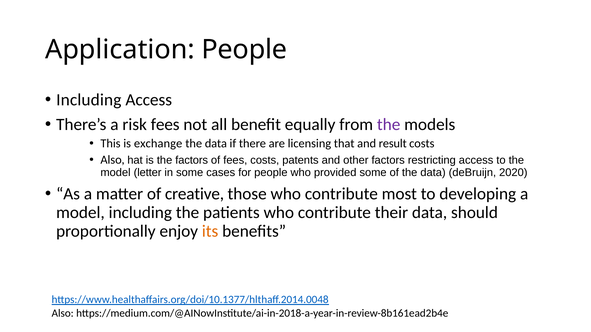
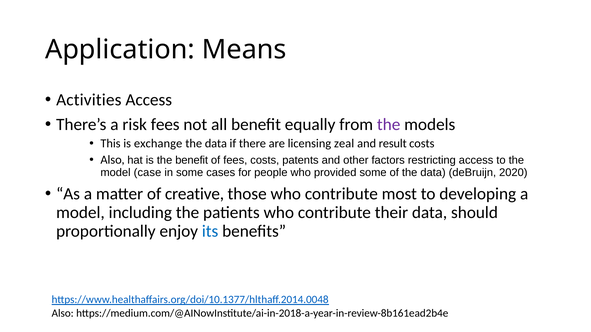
Application People: People -> Means
Including at (89, 100): Including -> Activities
that: that -> zeal
the factors: factors -> benefit
letter: letter -> case
its colour: orange -> blue
